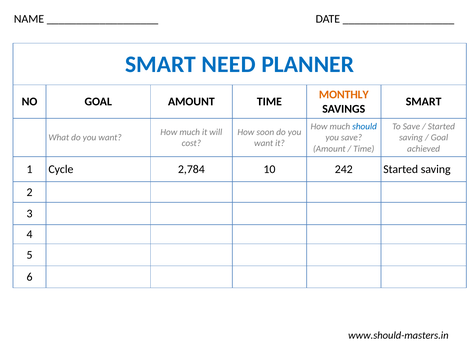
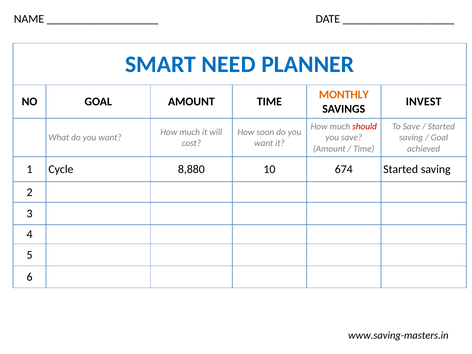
SMART at (424, 102): SMART -> INVEST
should colour: blue -> red
2,784: 2,784 -> 8,880
242: 242 -> 674
www.should-masters.in: www.should-masters.in -> www.saving-masters.in
